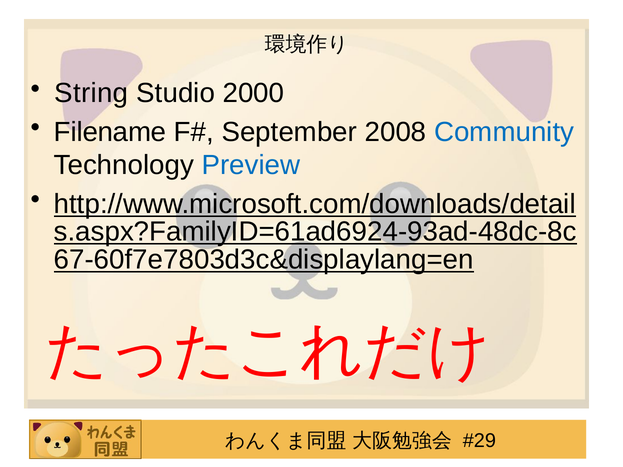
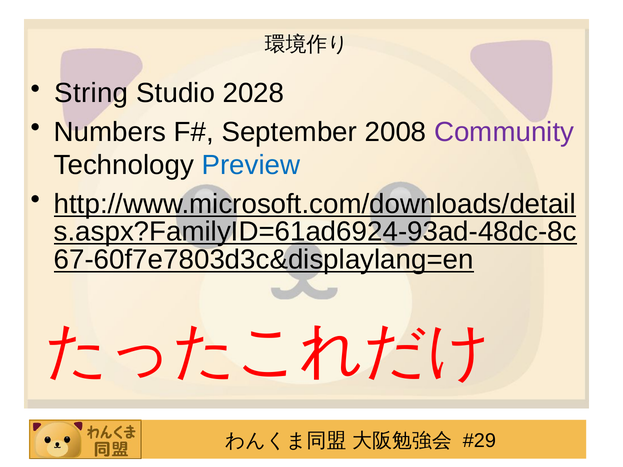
2000: 2000 -> 2028
Filename: Filename -> Numbers
Community colour: blue -> purple
